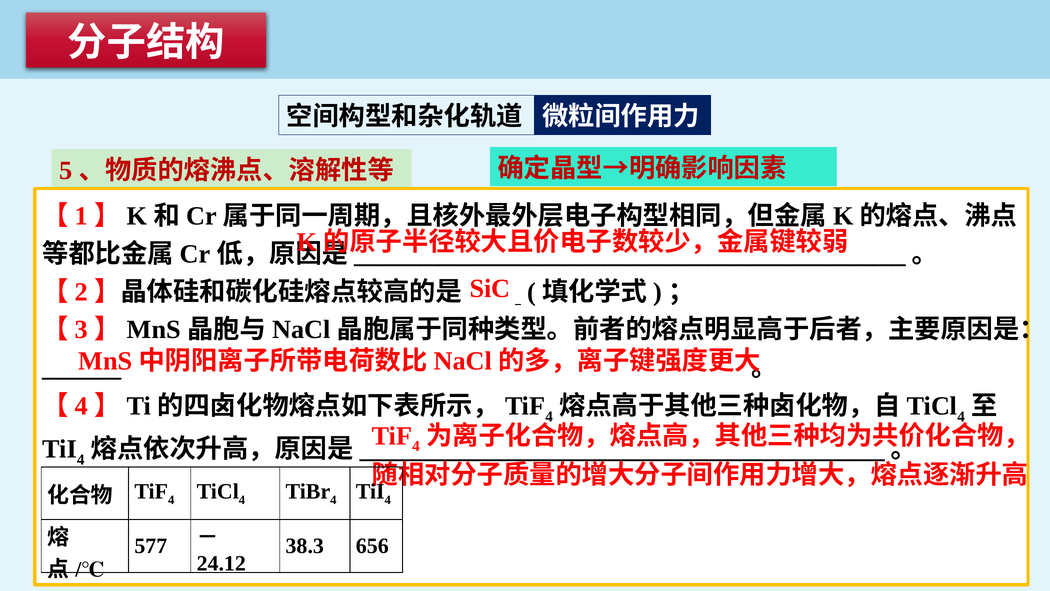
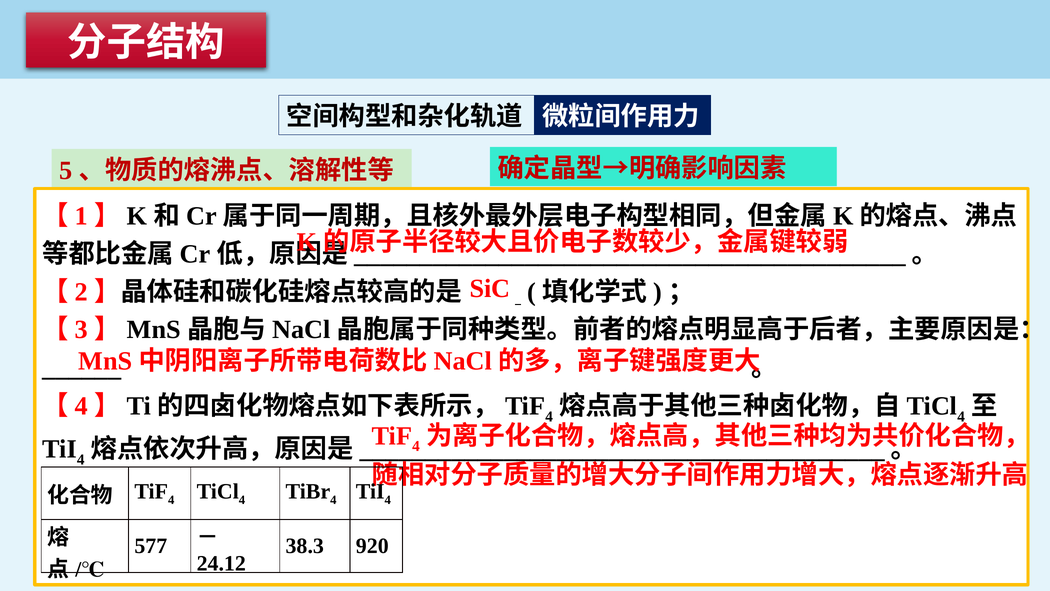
656: 656 -> 920
